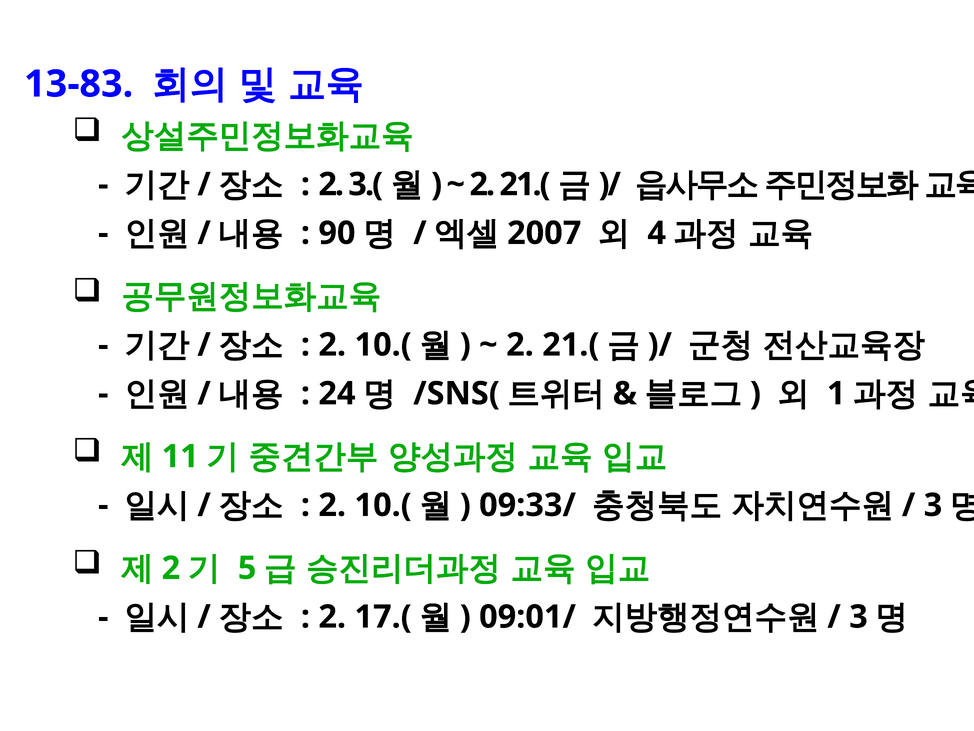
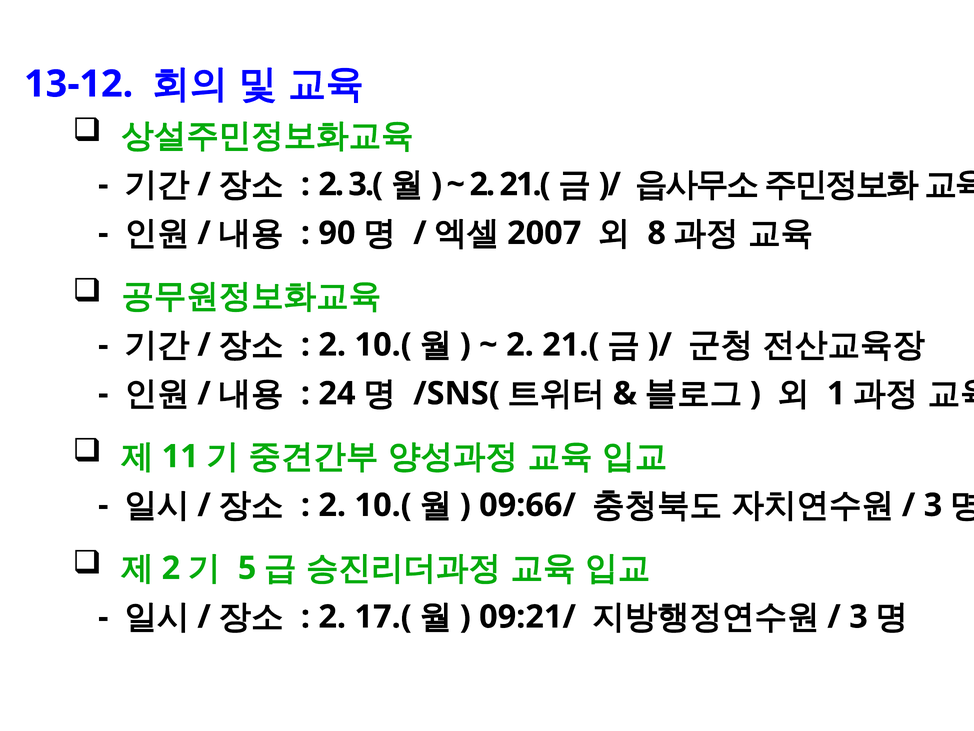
13-83: 13-83 -> 13-12
4: 4 -> 8
09:33/: 09:33/ -> 09:66/
09:01/: 09:01/ -> 09:21/
